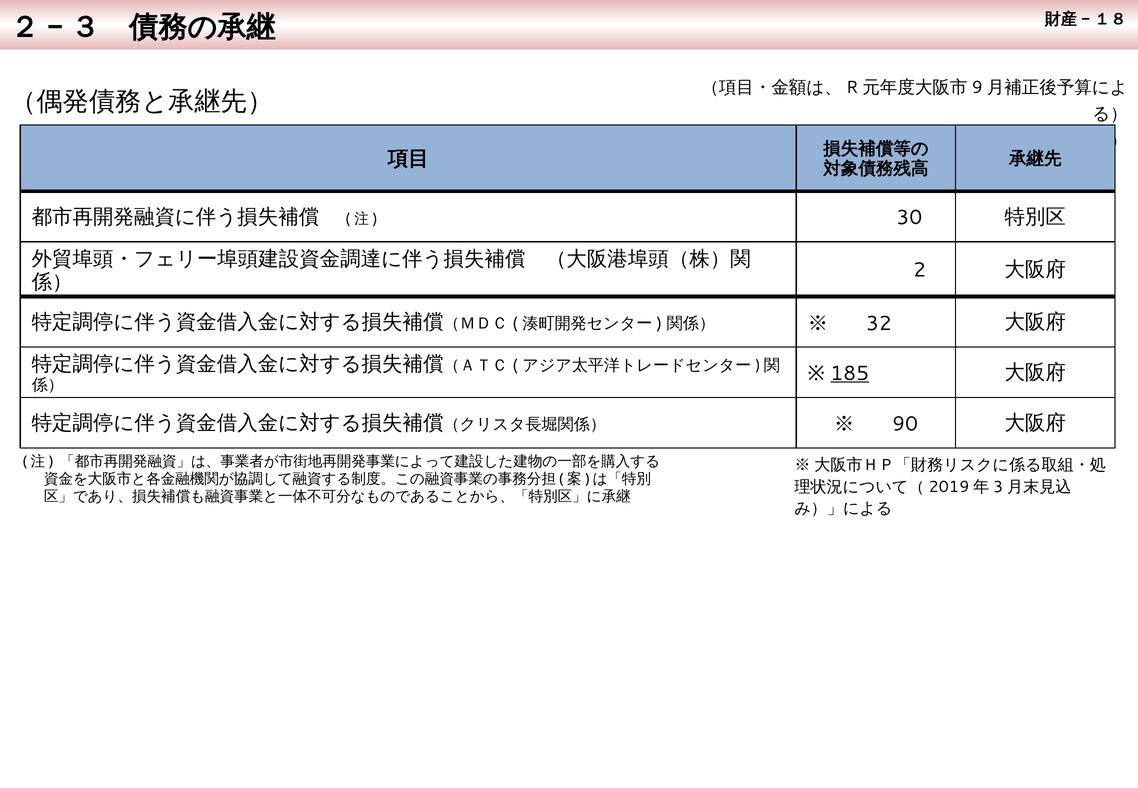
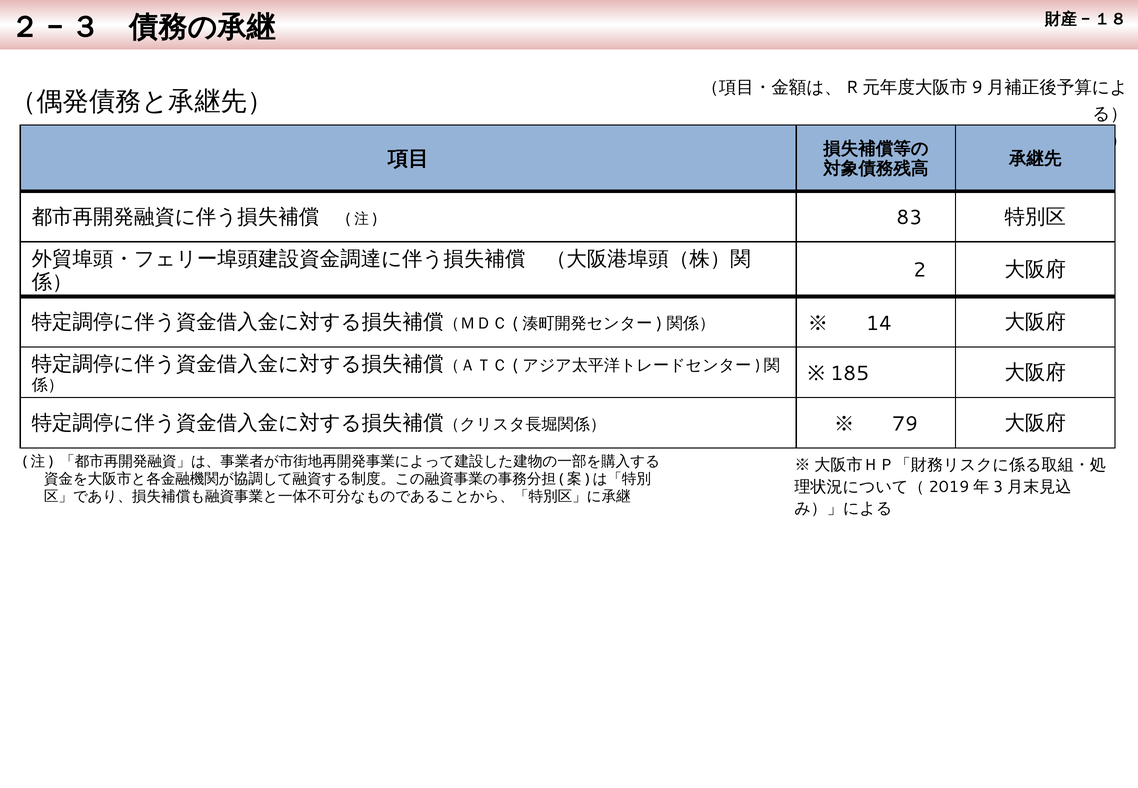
30: 30 -> 83
32: 32 -> 14
185 underline: present -> none
90: 90 -> 79
